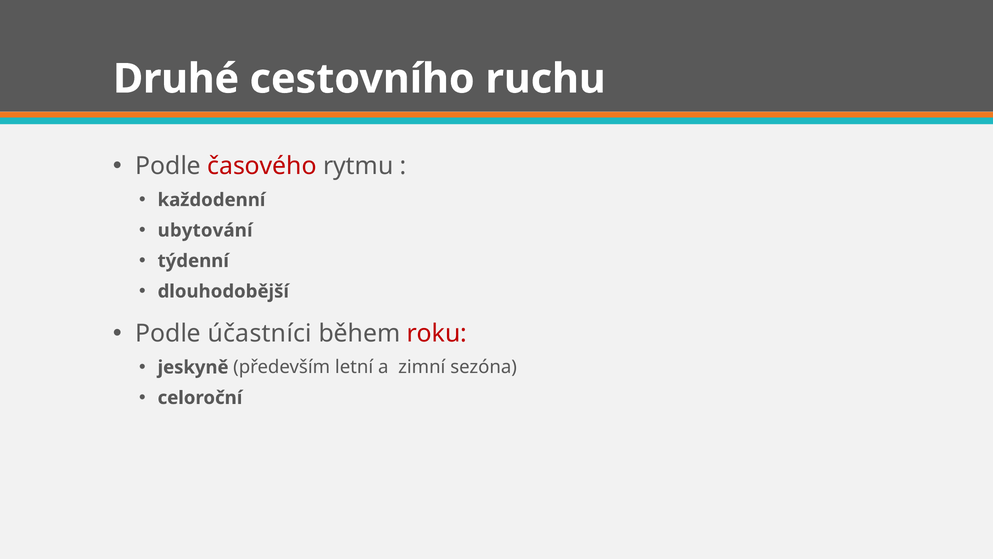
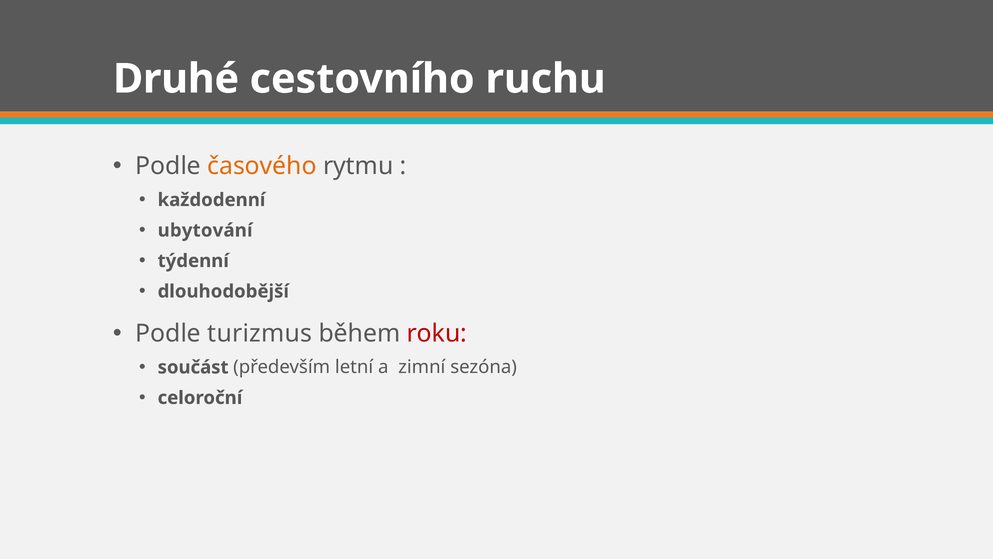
časového colour: red -> orange
účastníci: účastníci -> turizmus
jeskyně: jeskyně -> součást
